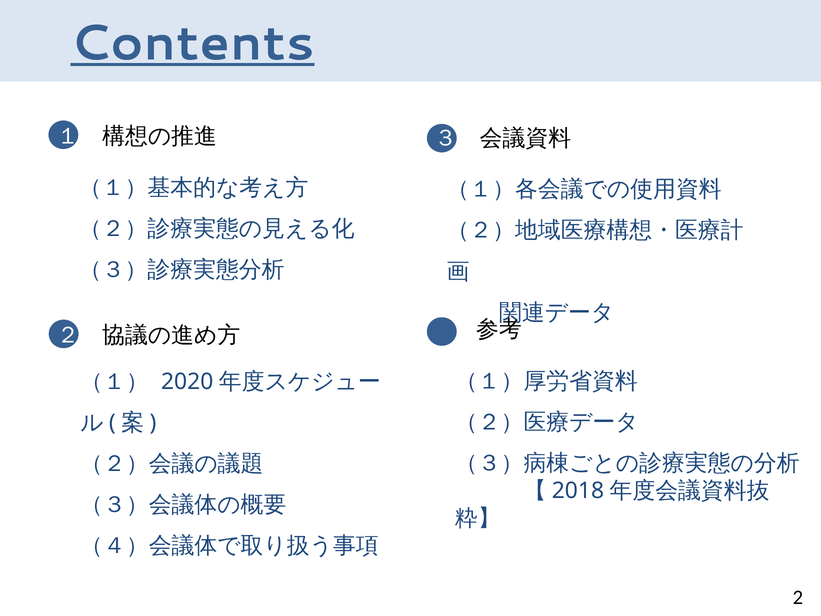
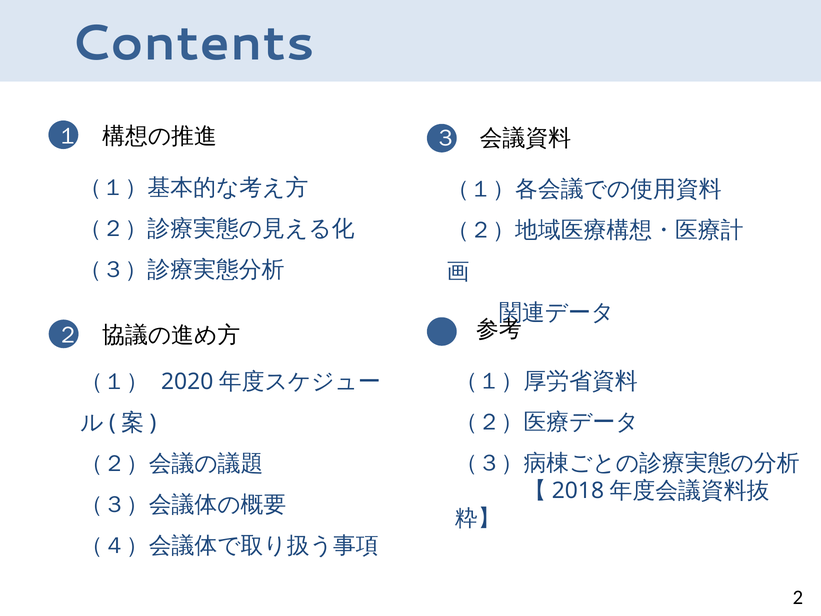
Contents underline: present -> none
